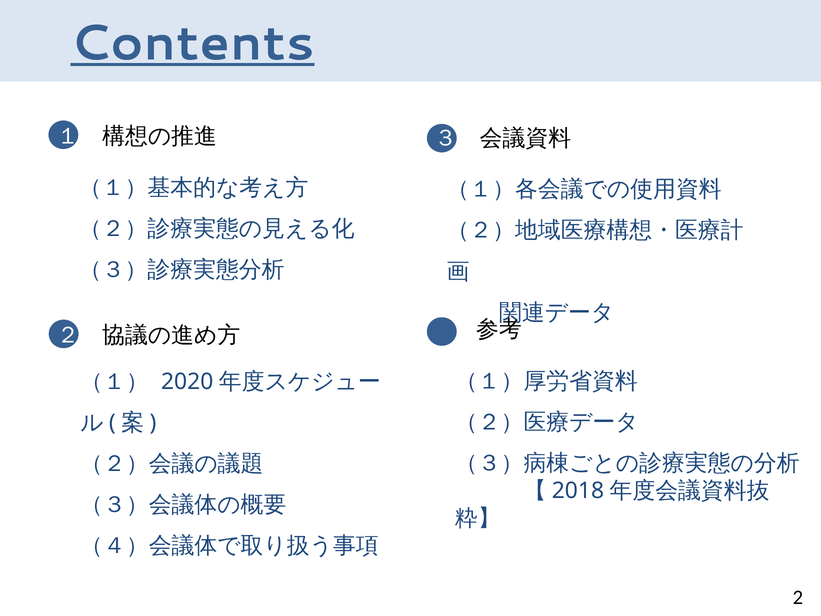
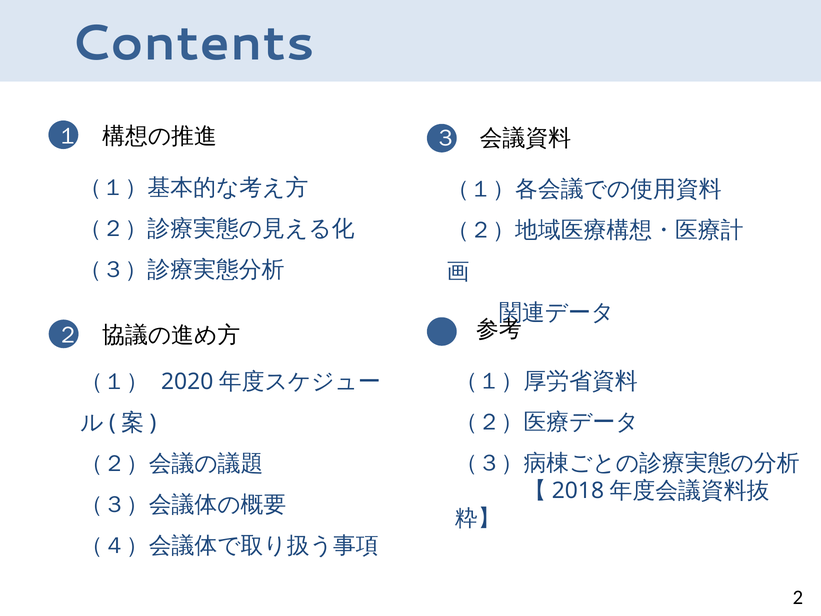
Contents underline: present -> none
